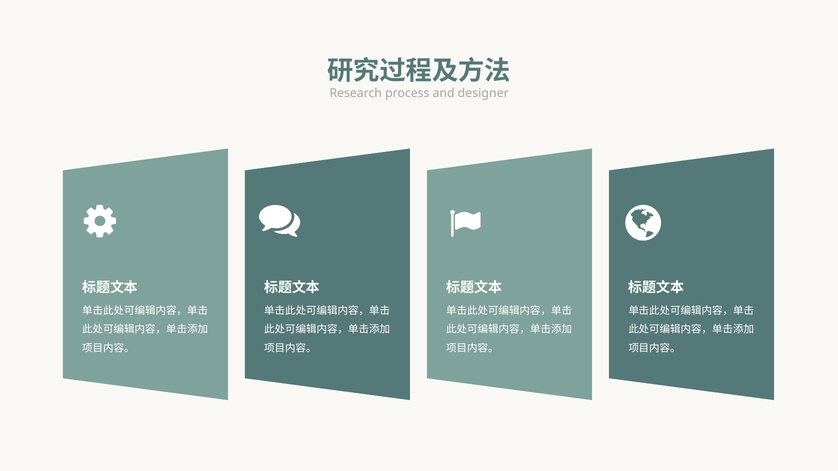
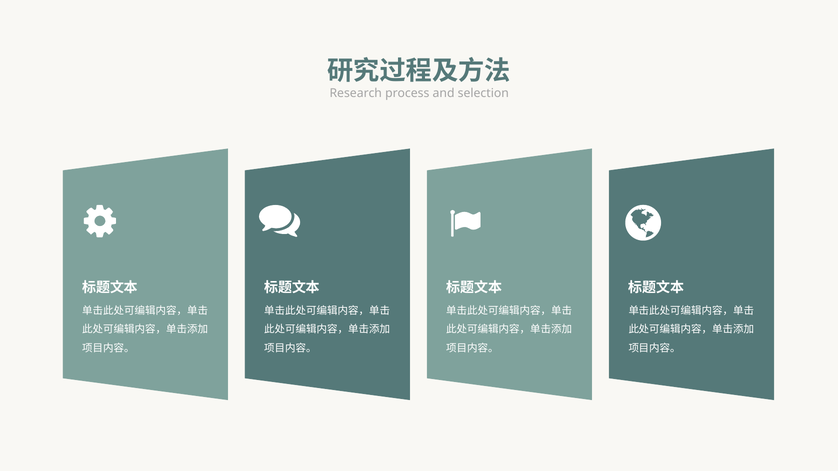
designer: designer -> selection
